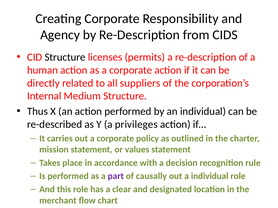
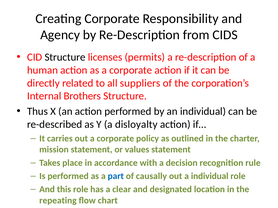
Medium: Medium -> Brothers
privileges: privileges -> disloyalty
part colour: purple -> blue
merchant: merchant -> repeating
